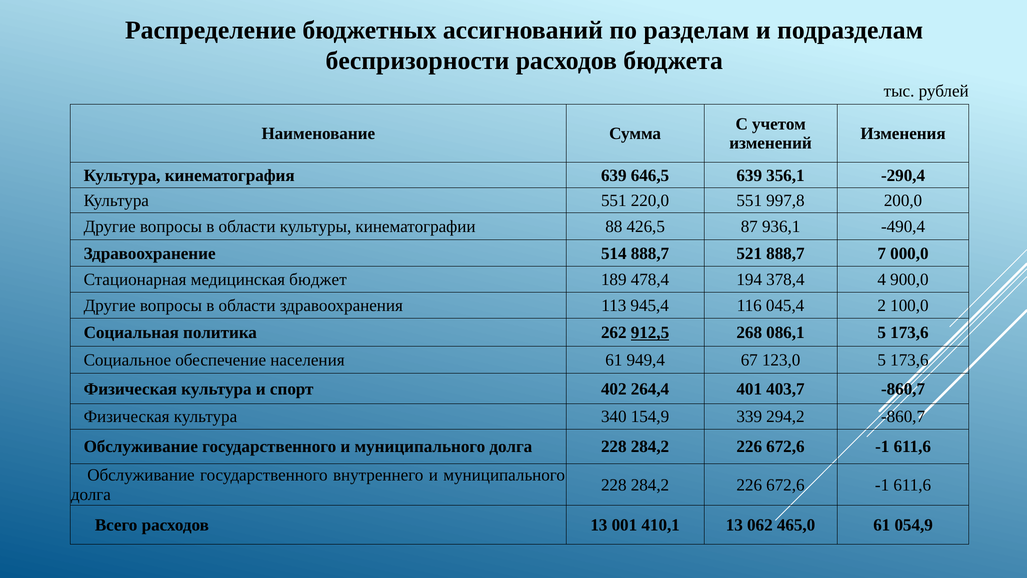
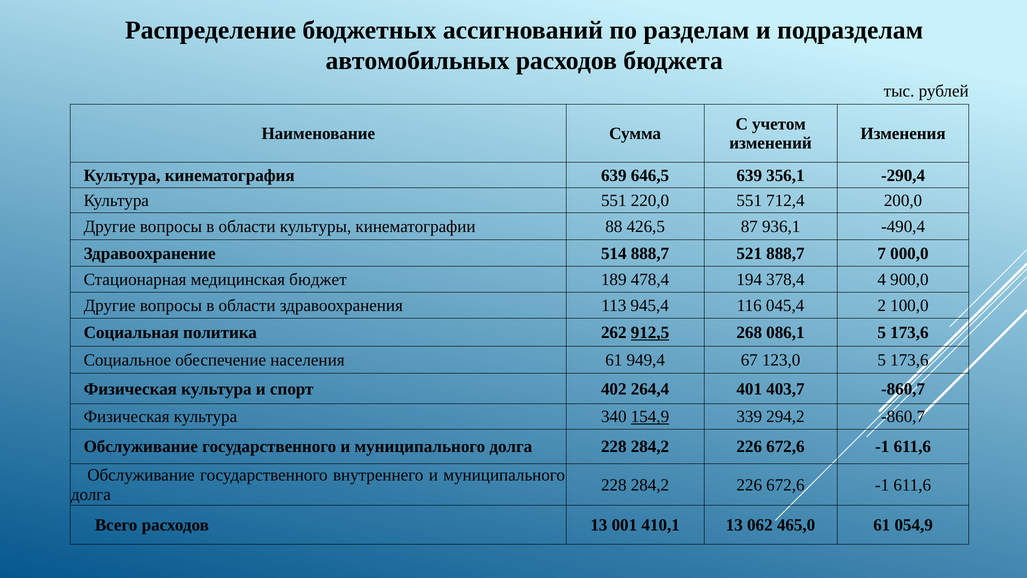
беспризорности: беспризорности -> автомобильных
997,8: 997,8 -> 712,4
154,9 underline: none -> present
